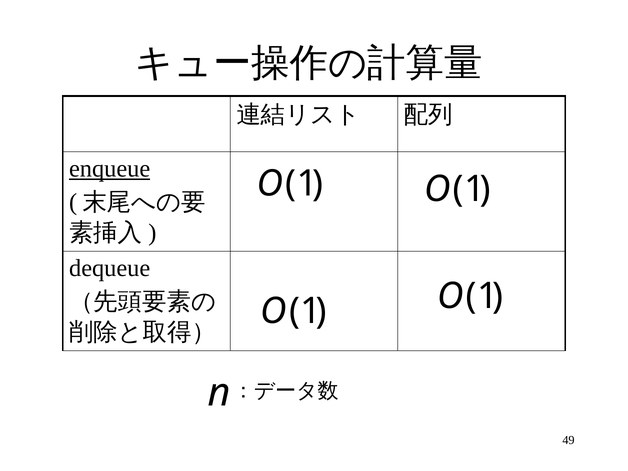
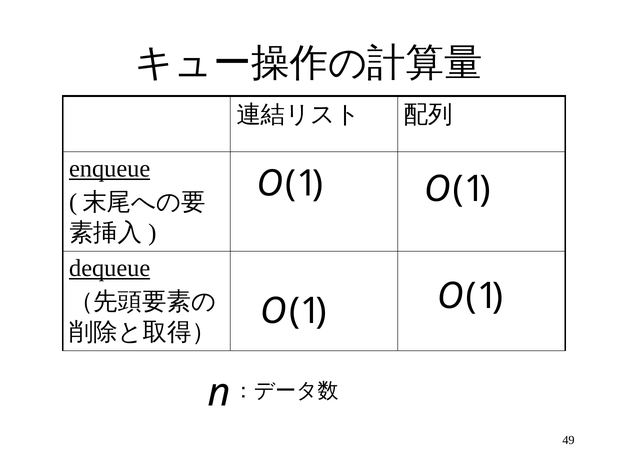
dequeue underline: none -> present
